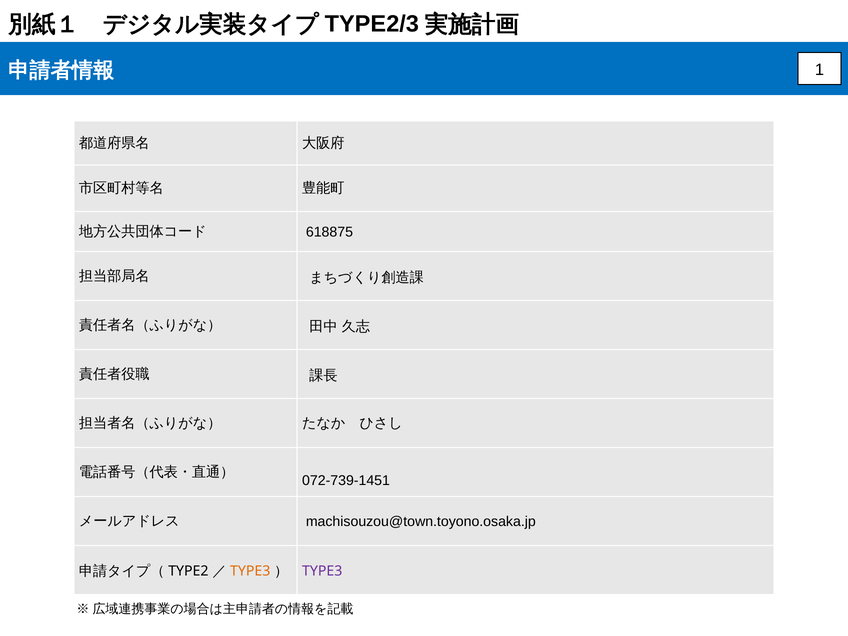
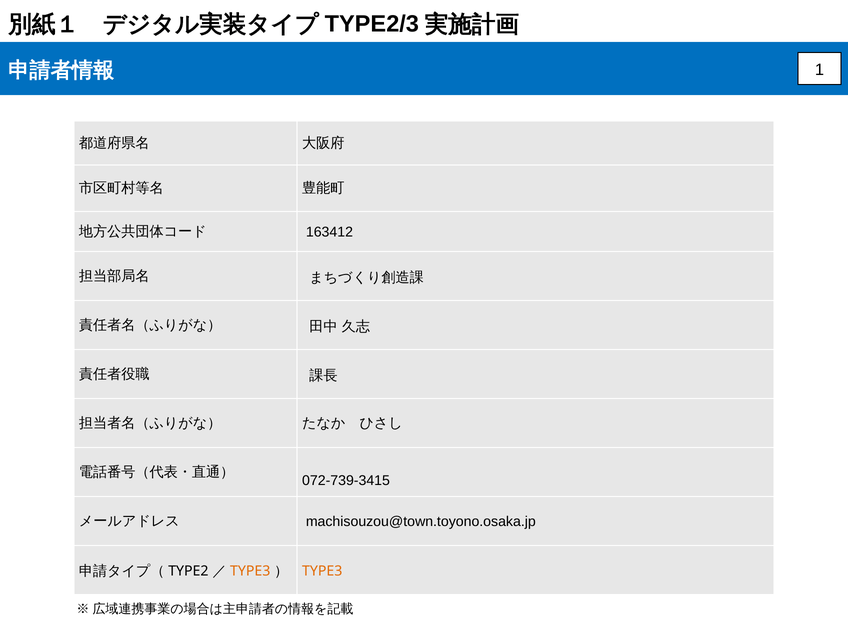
618875: 618875 -> 163412
072-739-1451: 072-739-1451 -> 072-739-3415
TYPE3 at (322, 571) colour: purple -> orange
